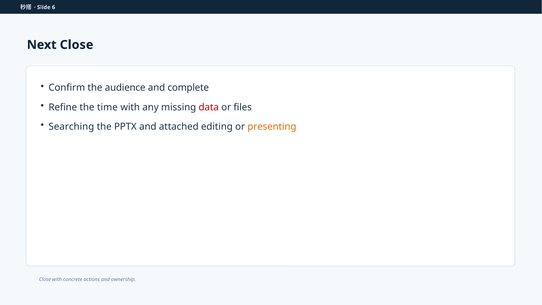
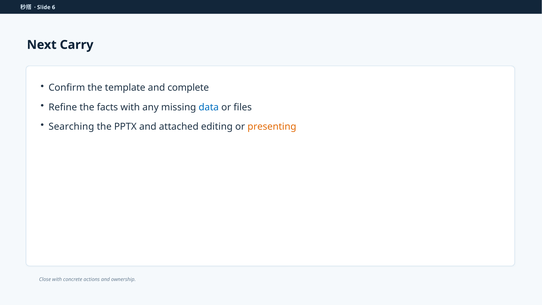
Next Close: Close -> Carry
audience: audience -> template
time: time -> facts
data colour: red -> blue
